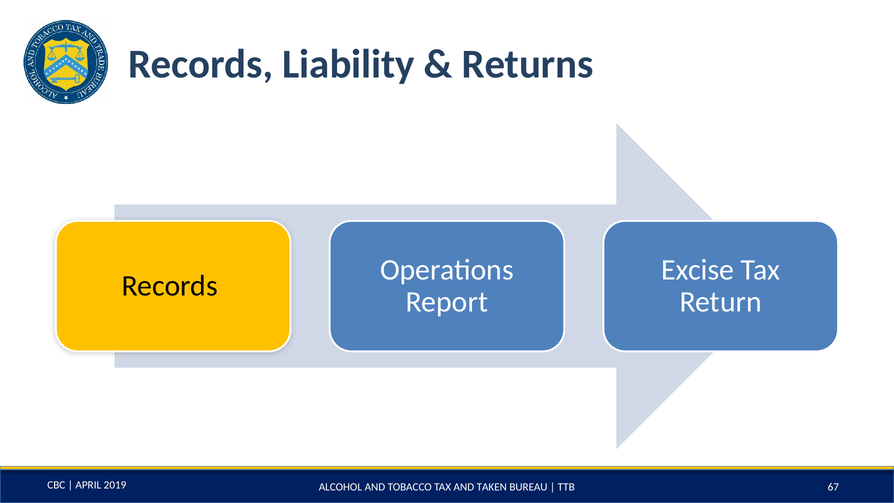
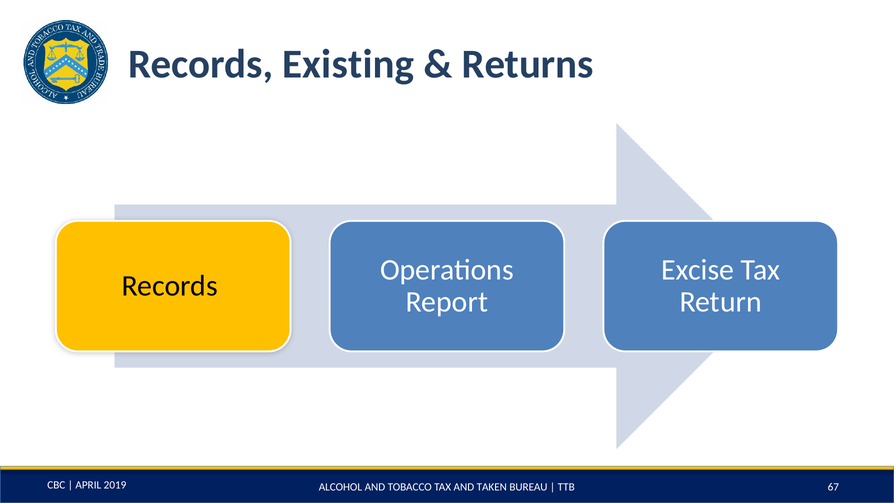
Liability: Liability -> Existing
